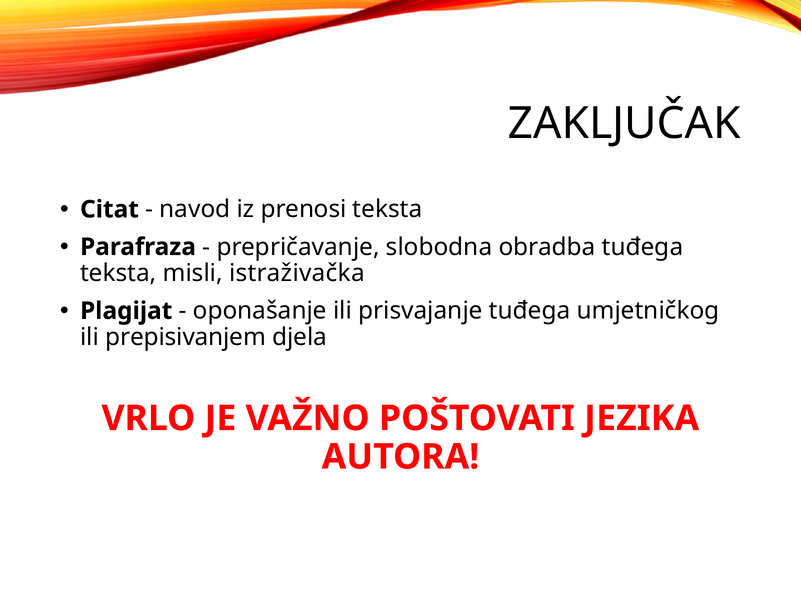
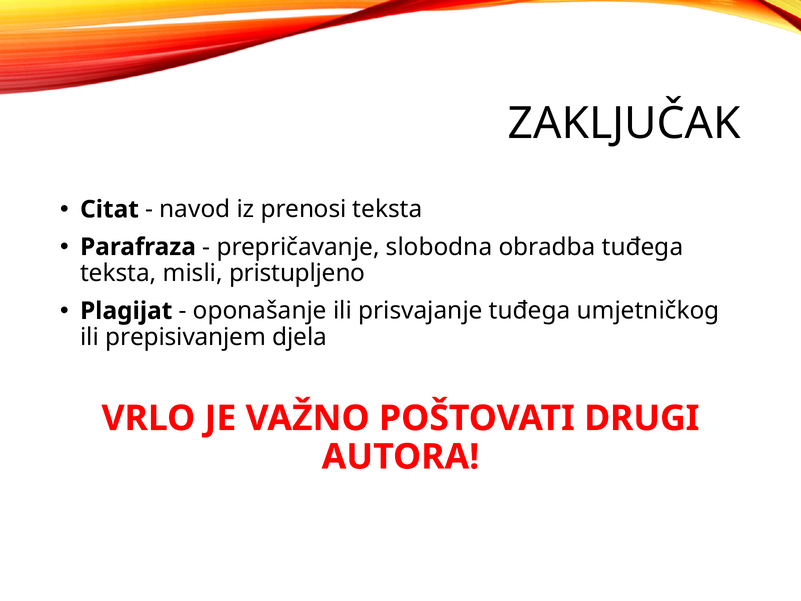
istraživačka: istraživačka -> pristupljeno
JEZIKA: JEZIKA -> DRUGI
